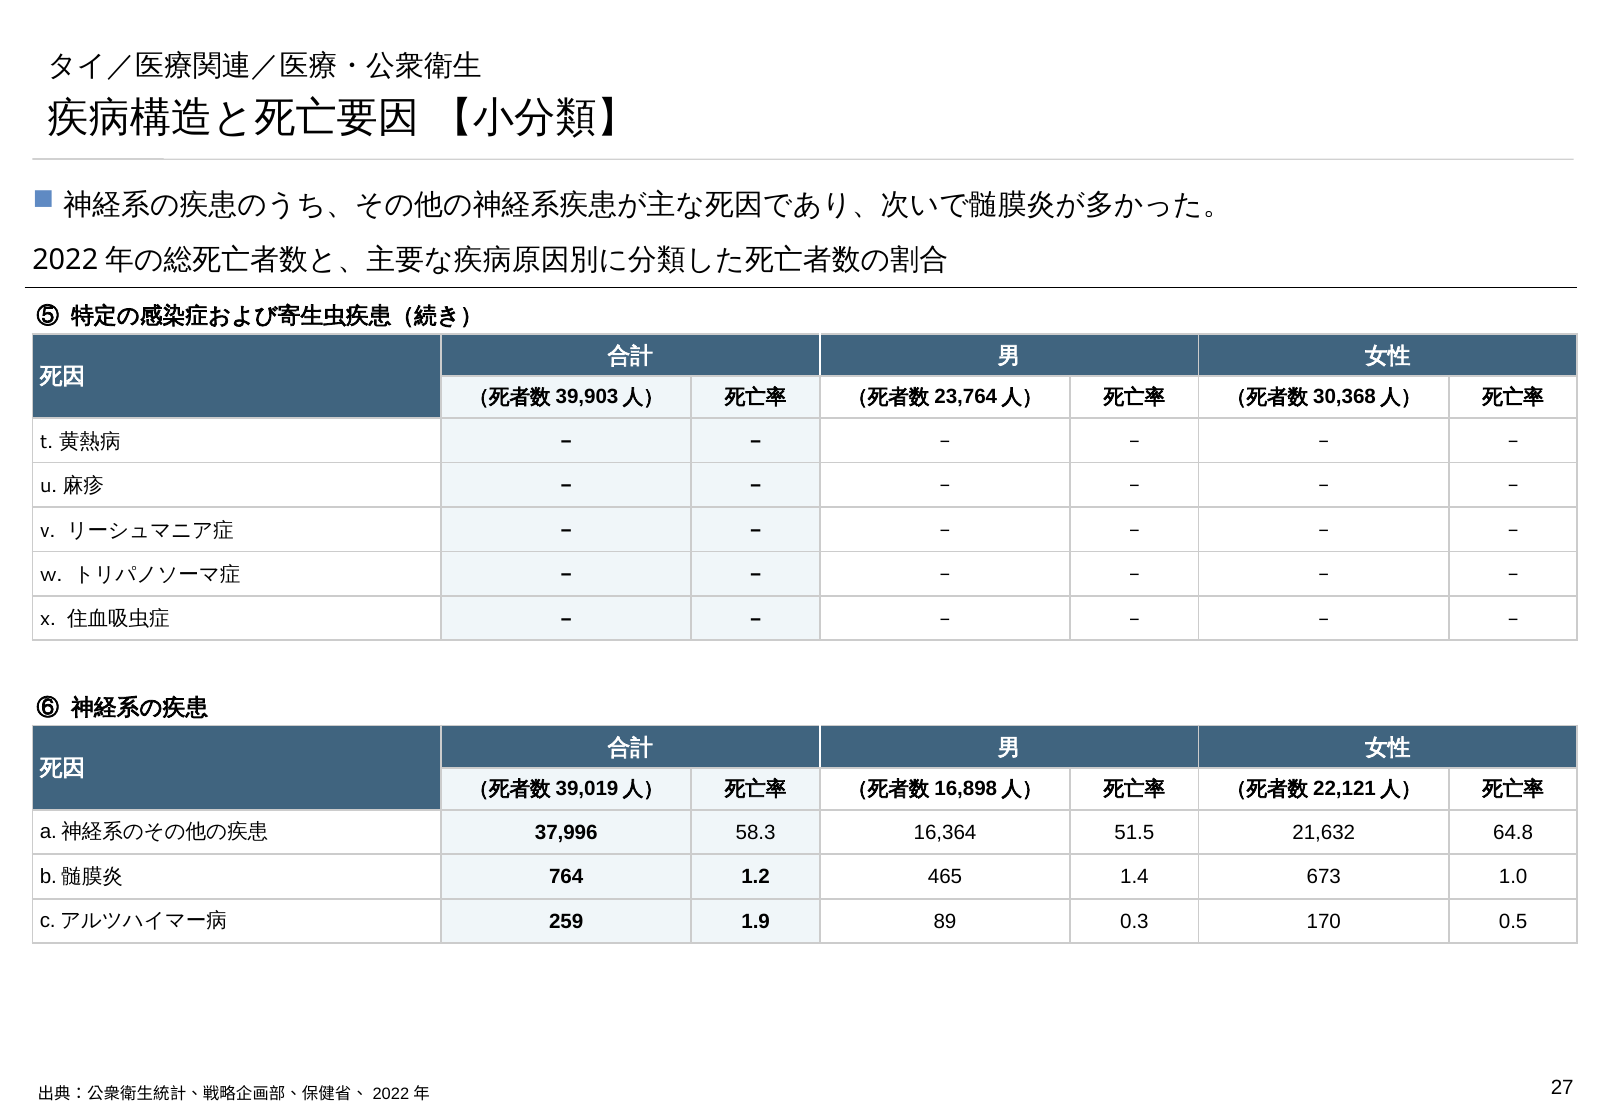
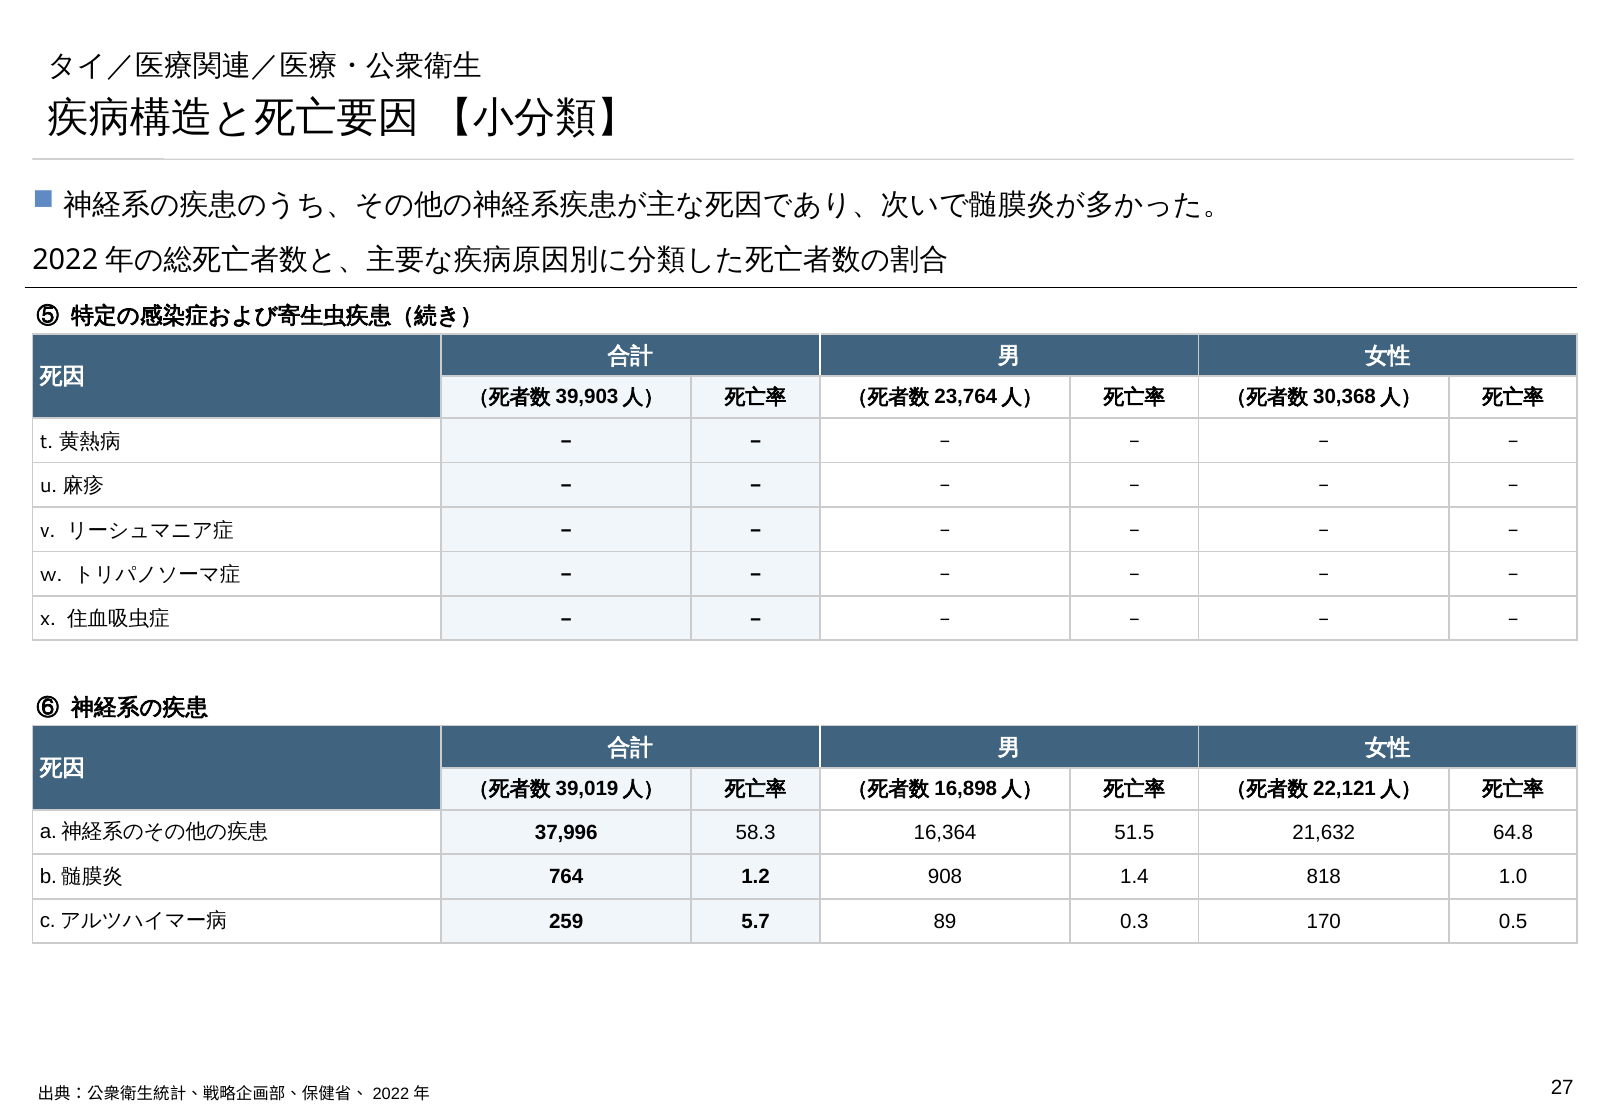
465: 465 -> 908
673: 673 -> 818
1.9: 1.9 -> 5.7
